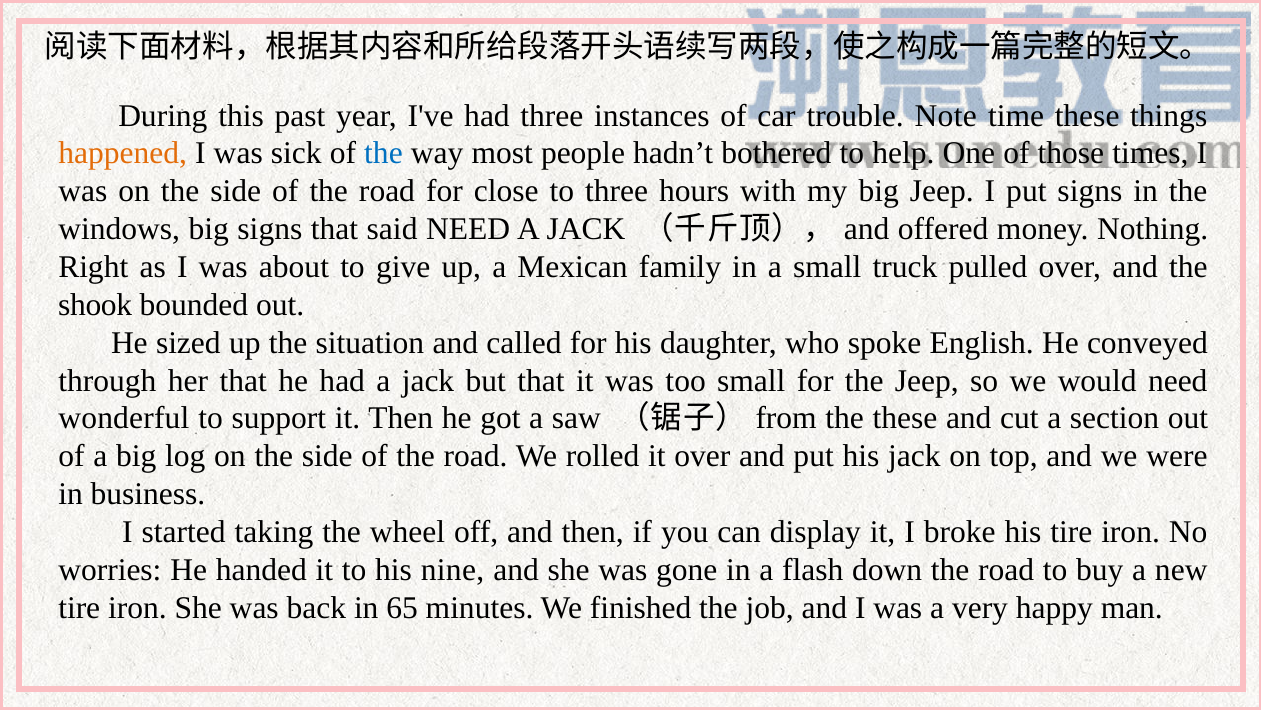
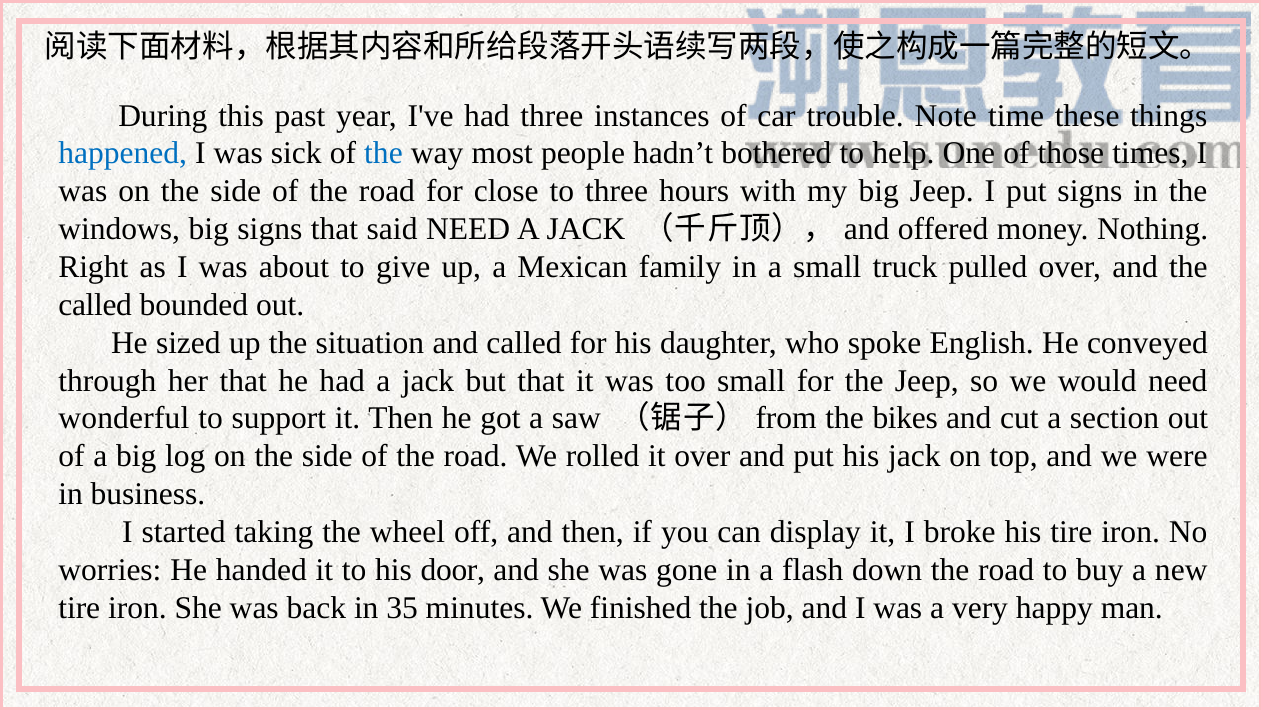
happened colour: orange -> blue
shook at (95, 305): shook -> called
the these: these -> bikes
nine: nine -> door
65: 65 -> 35
